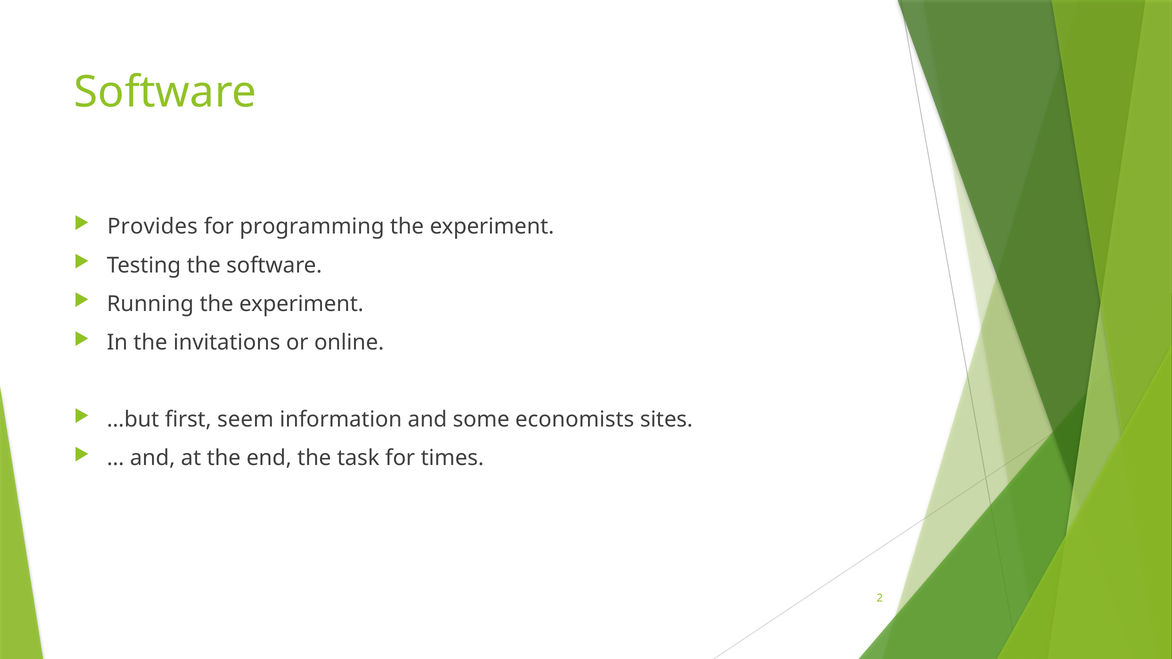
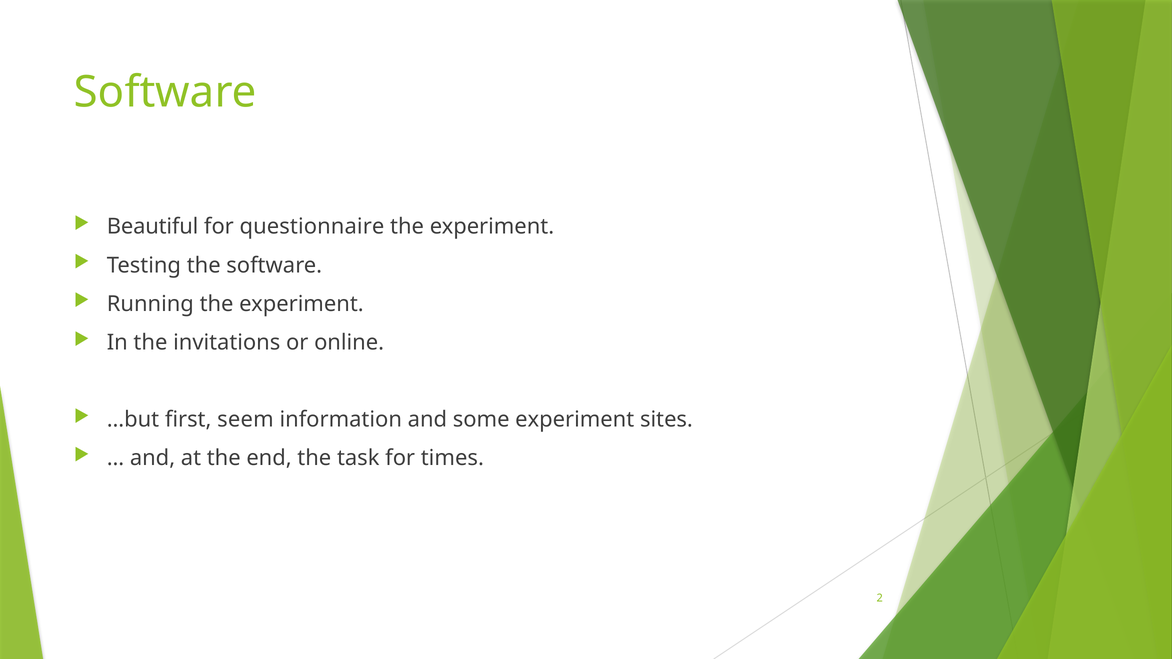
Provides: Provides -> Beautiful
programming: programming -> questionnaire
some economists: economists -> experiment
